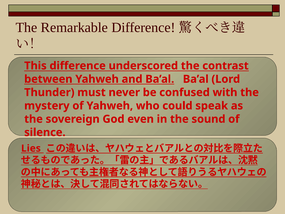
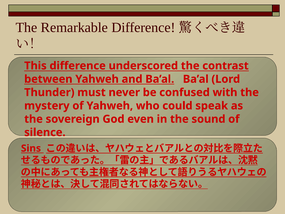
Lies: Lies -> Sins
